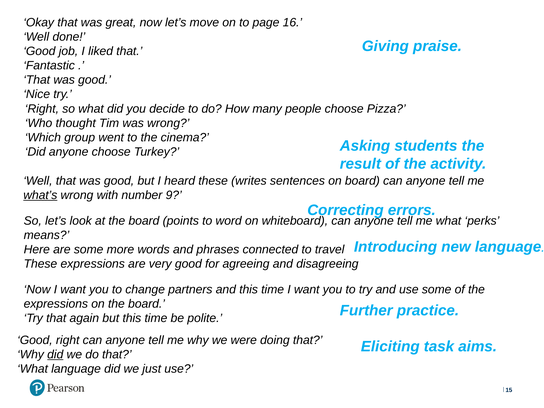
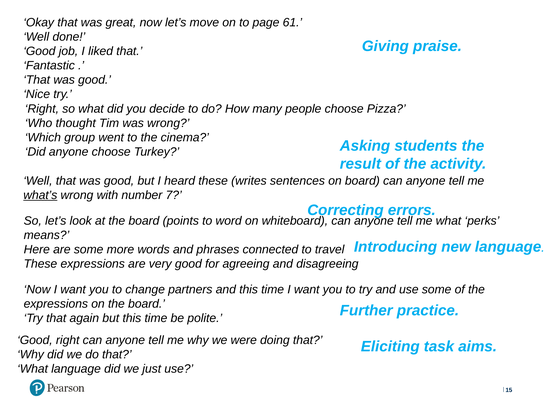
16: 16 -> 61
9: 9 -> 7
did at (55, 355) underline: present -> none
